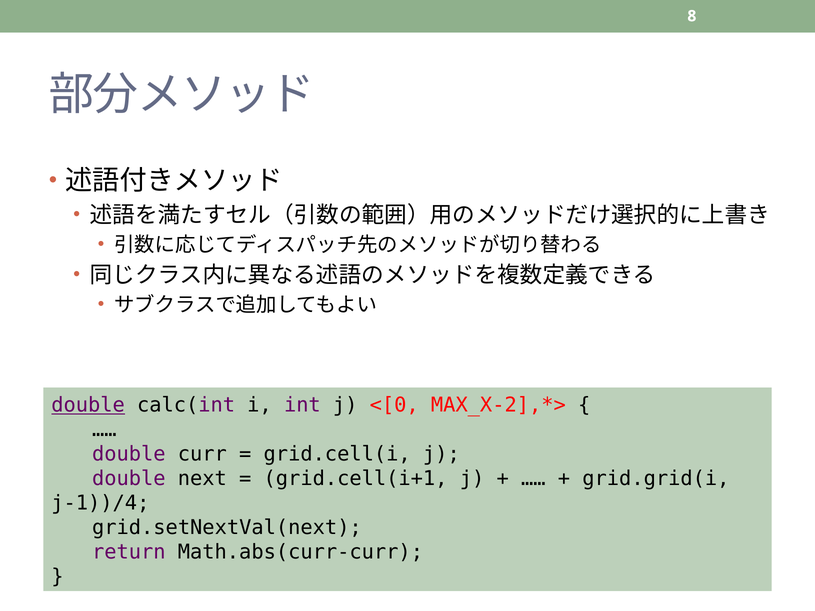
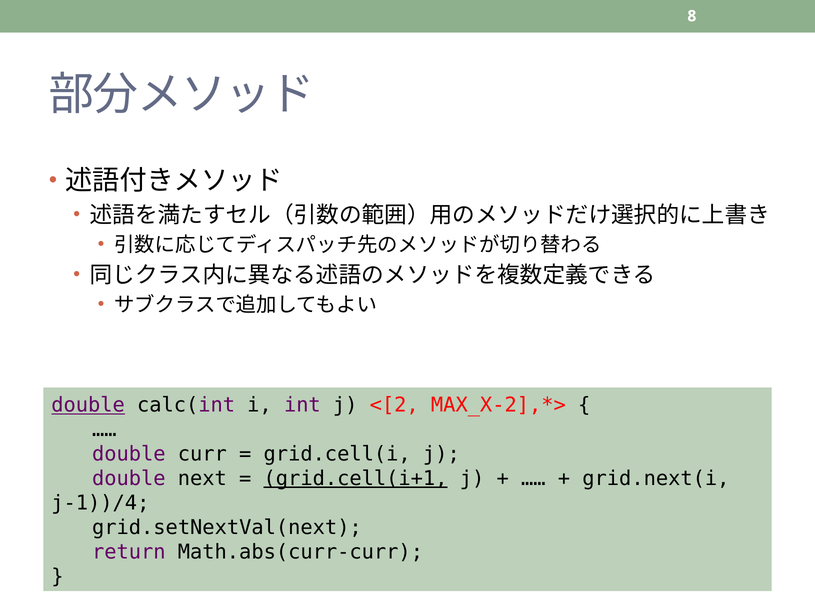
<[0: <[0 -> <[2
grid.cell(i+1 underline: none -> present
grid.grid(i: grid.grid(i -> grid.next(i
